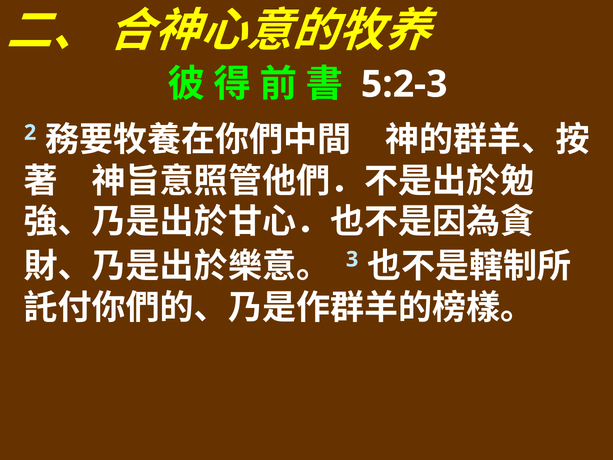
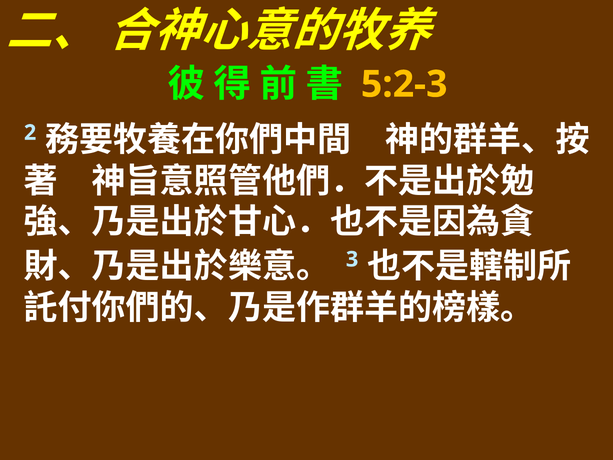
5:2-3 colour: white -> yellow
